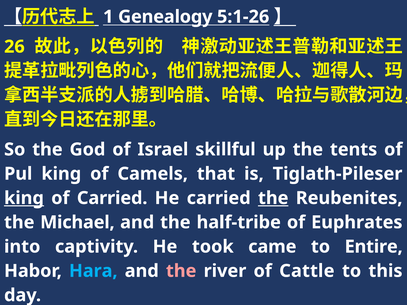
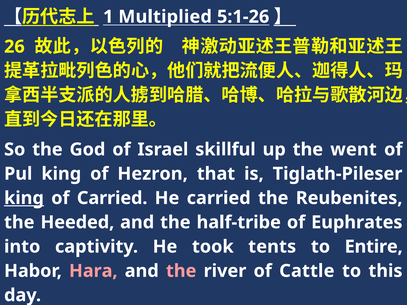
Genealogy: Genealogy -> Multiplied
tents: tents -> went
Camels: Camels -> Hezron
the at (273, 198) underline: present -> none
Michael: Michael -> Heeded
came: came -> tents
Hara colour: light blue -> pink
